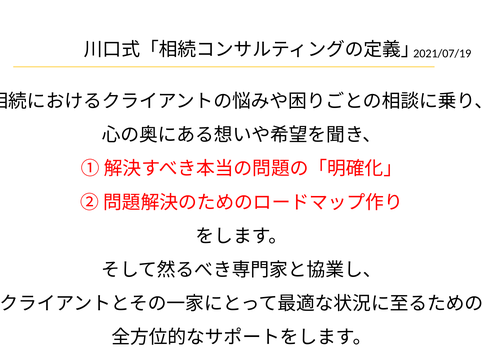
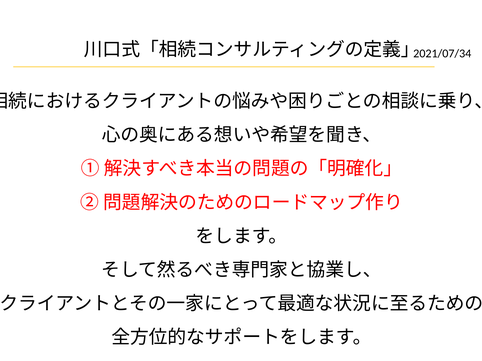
2021/07/19: 2021/07/19 -> 2021/07/34
